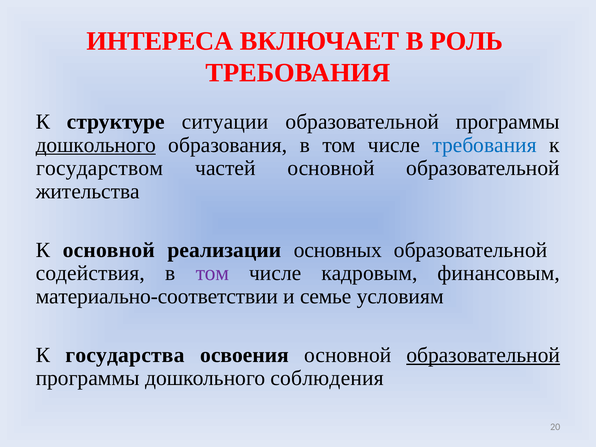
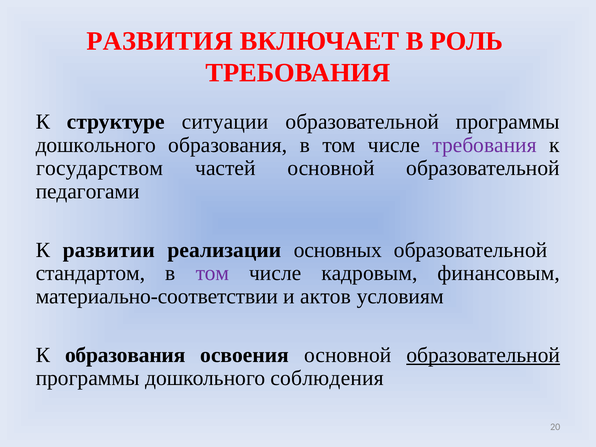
ИНТЕРЕСА: ИНТЕРЕСА -> РАЗВИТИЯ
дошкольного at (96, 145) underline: present -> none
требования at (485, 145) colour: blue -> purple
жительства: жительства -> педагогами
К основной: основной -> развитии
содействия: содействия -> стандартом
семье: семье -> актов
К государства: государства -> образования
